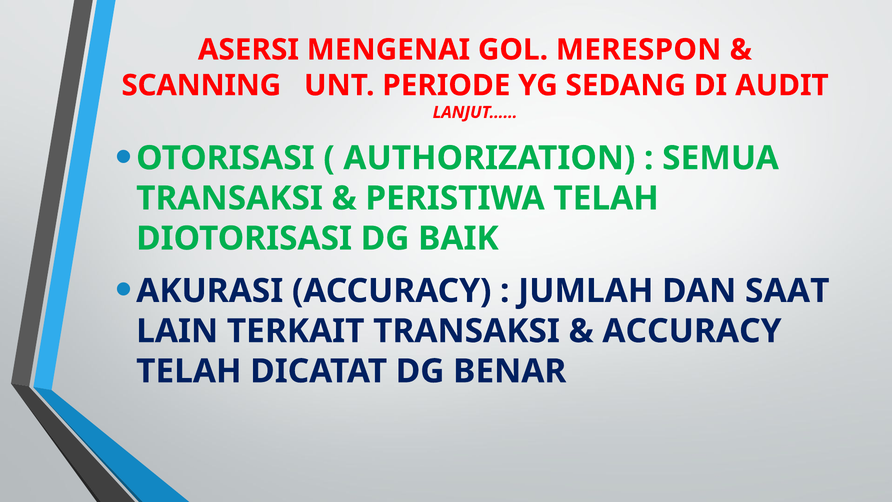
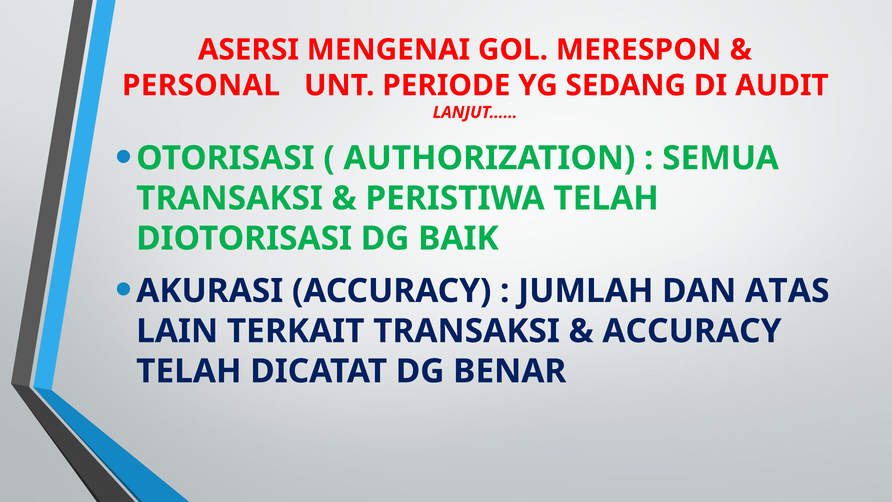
SCANNING: SCANNING -> PERSONAL
SAAT: SAAT -> ATAS
